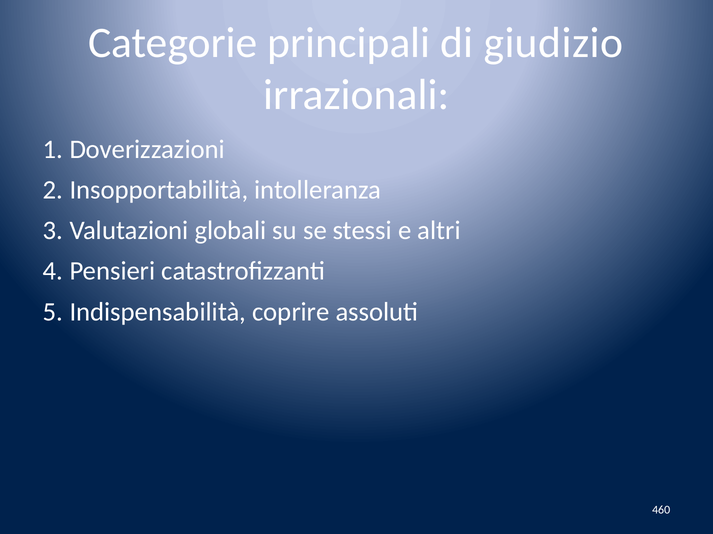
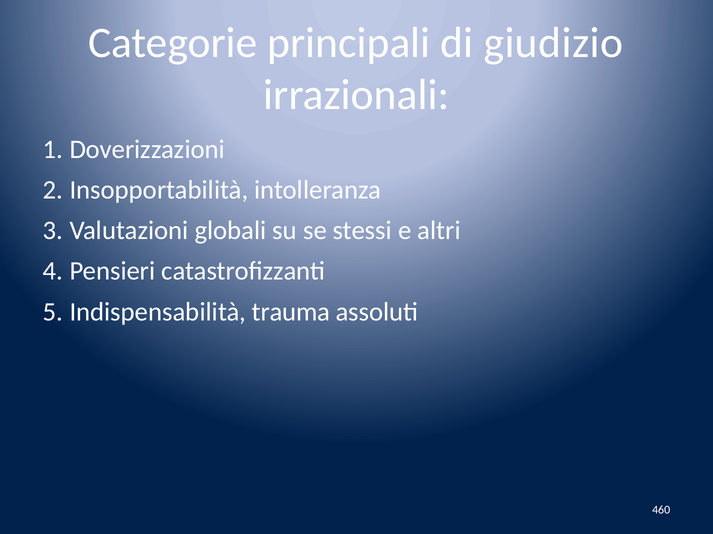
coprire: coprire -> trauma
